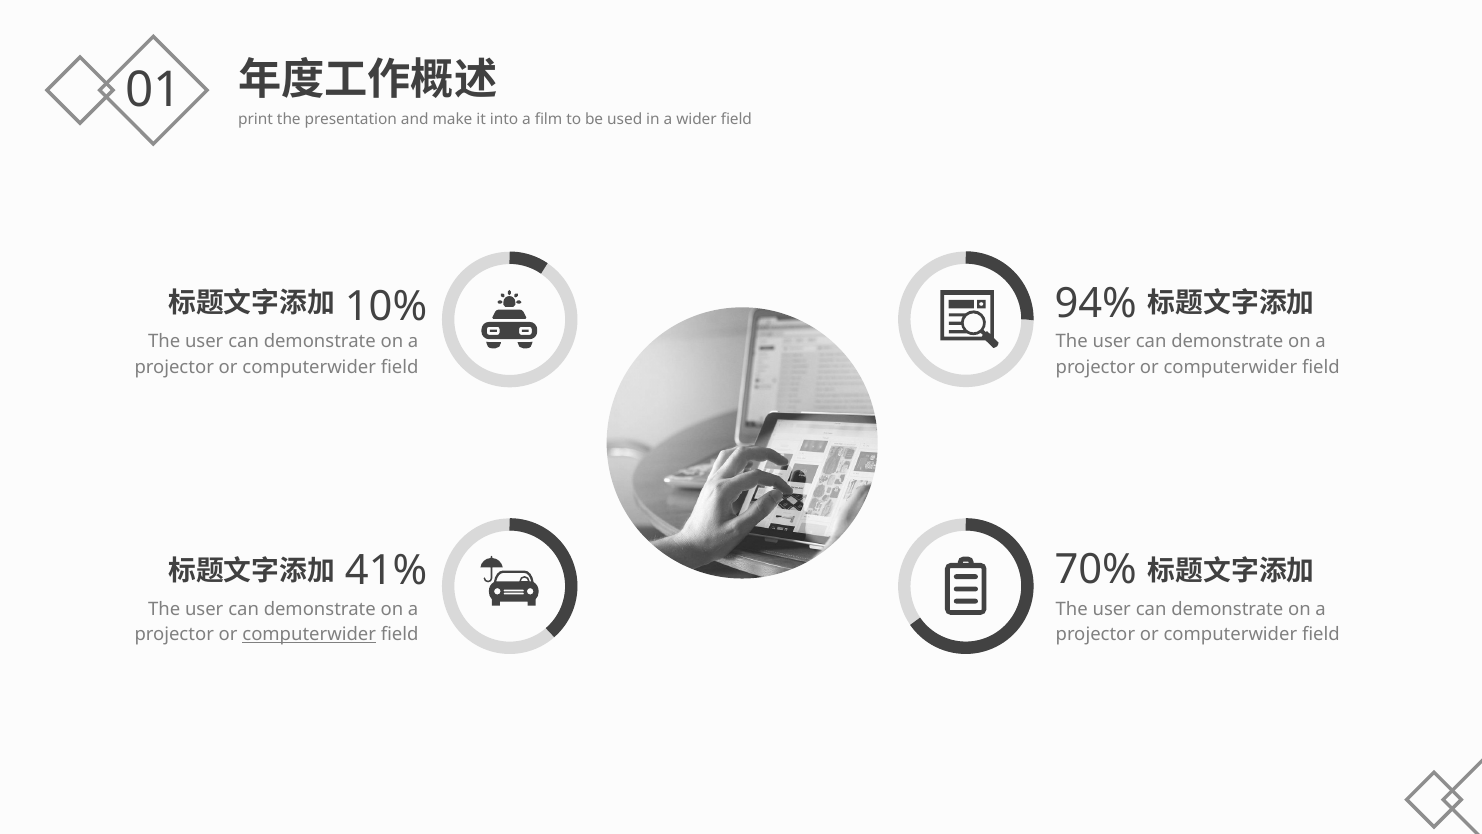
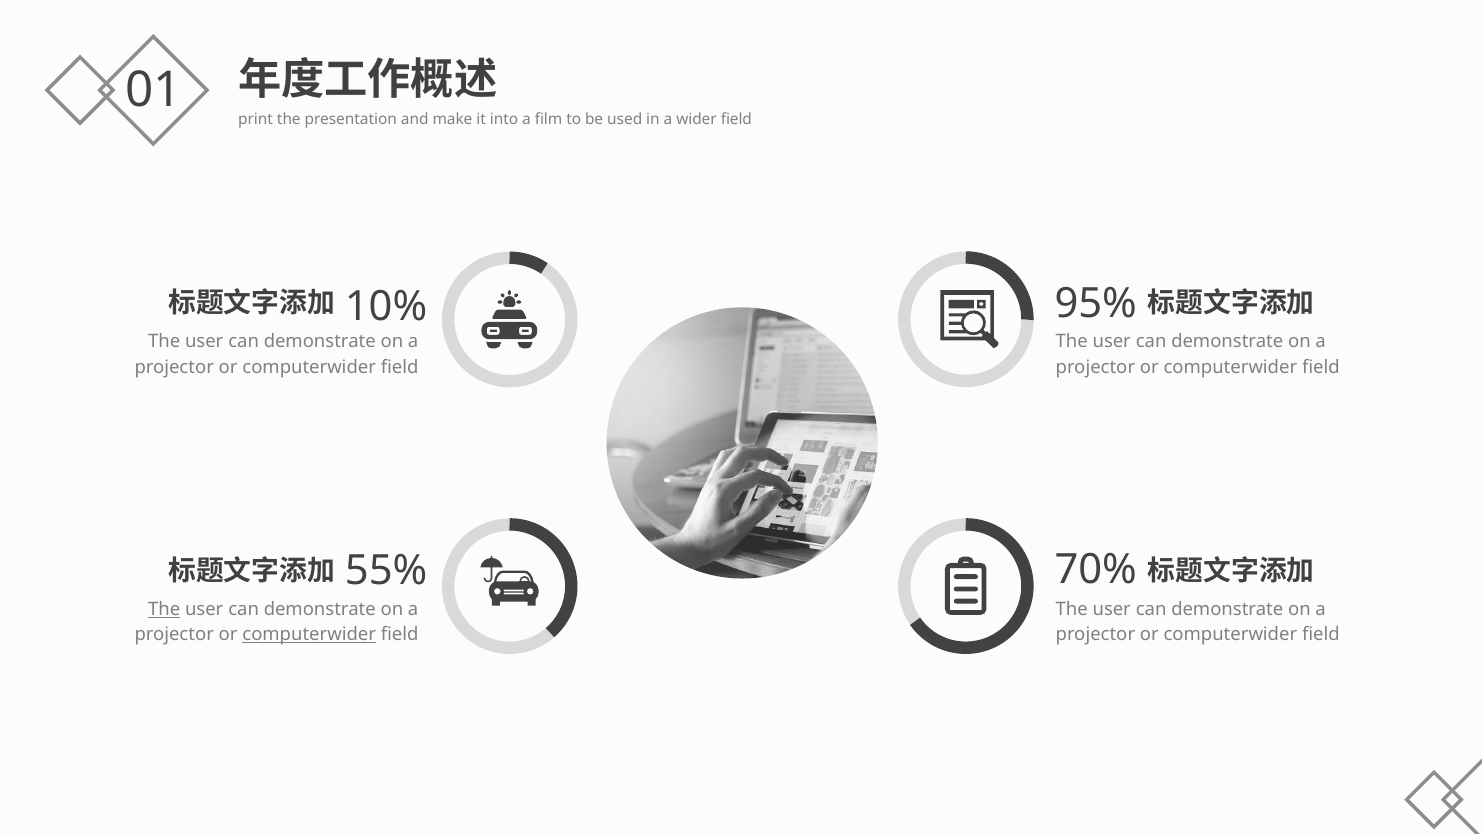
94%: 94% -> 95%
41%: 41% -> 55%
The at (164, 609) underline: none -> present
